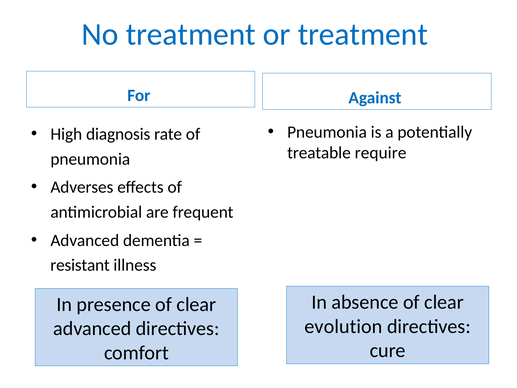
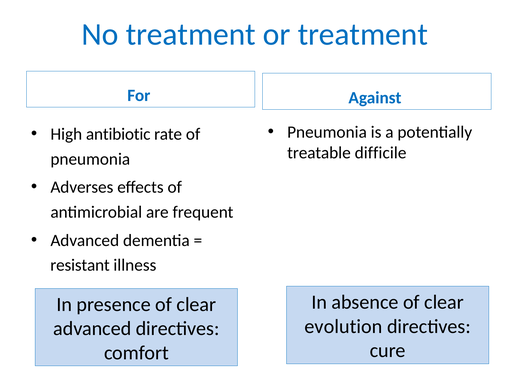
diagnosis: diagnosis -> antibiotic
require: require -> difficile
